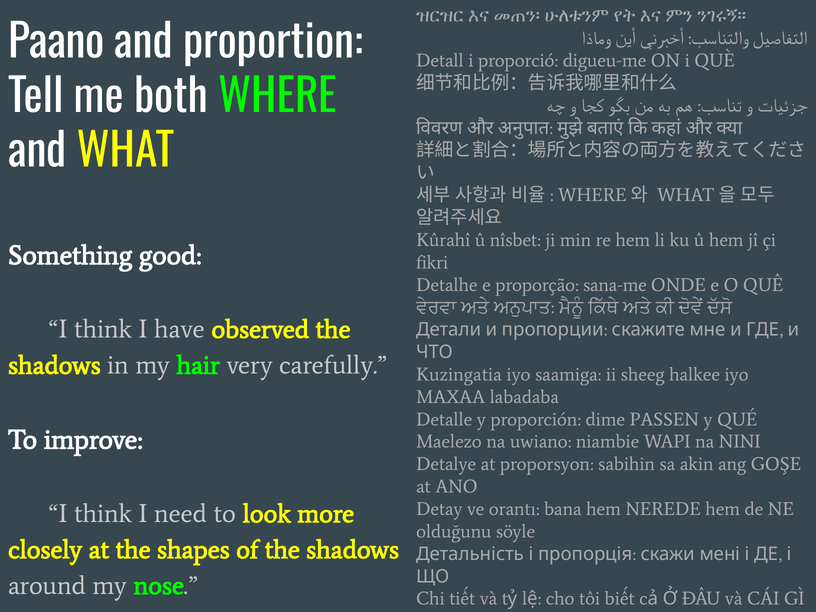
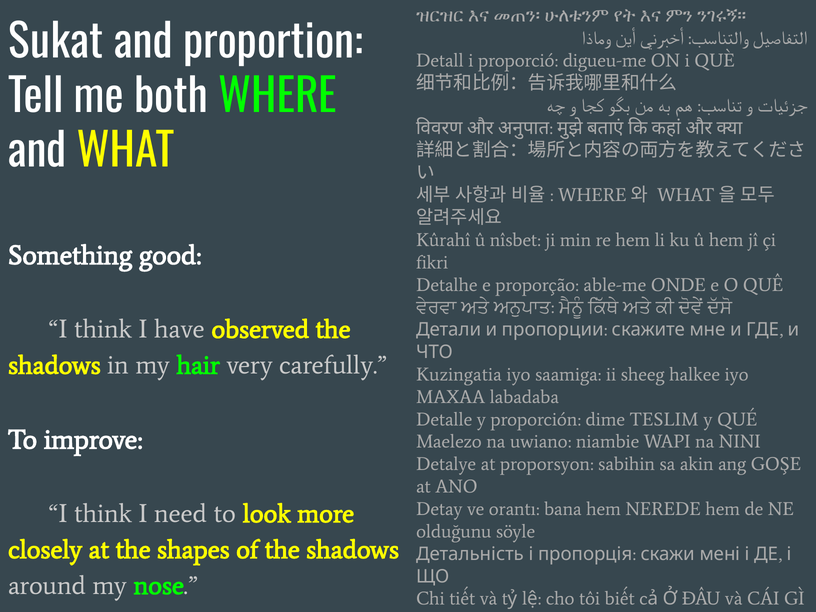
Paano: Paano -> Sukat
sana-me: sana-me -> able-me
PASSEN: PASSEN -> TESLIM
